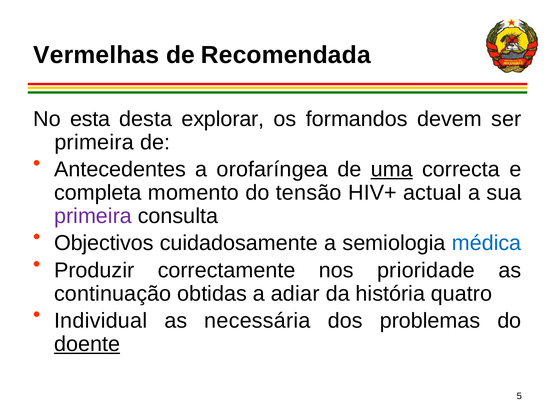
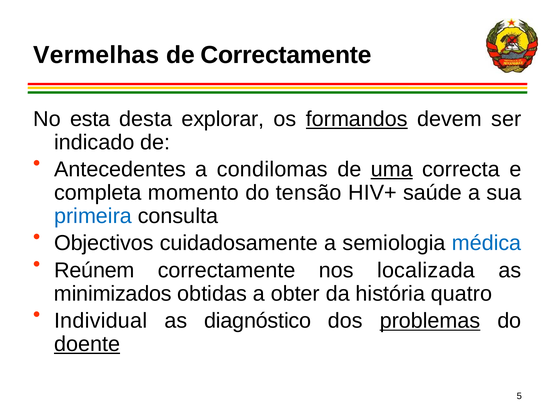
de Recomendada: Recomendada -> Correctamente
formandos underline: none -> present
primeira at (94, 142): primeira -> indicado
orofaríngea: orofaríngea -> condilomas
actual: actual -> saúde
primeira at (93, 216) colour: purple -> blue
Produzir: Produzir -> Reúnem
prioridade: prioridade -> localizada
continuação: continuação -> minimizados
adiar: adiar -> obter
necessária: necessária -> diagnóstico
problemas underline: none -> present
